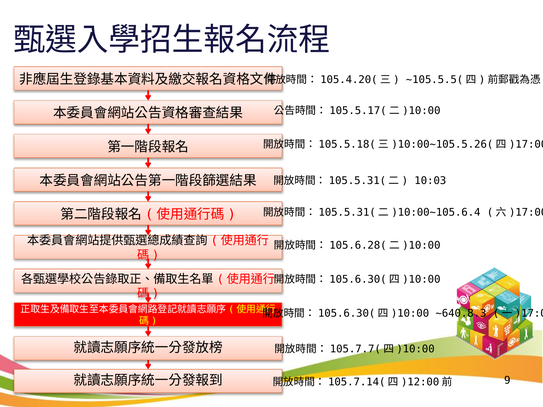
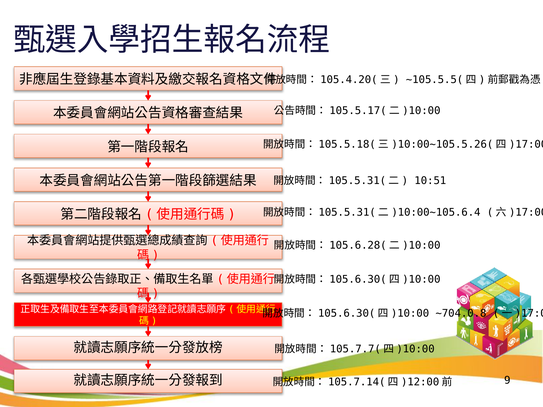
10:03: 10:03 -> 10:51
~640.8.3: ~640.8.3 -> ~704.0.8
